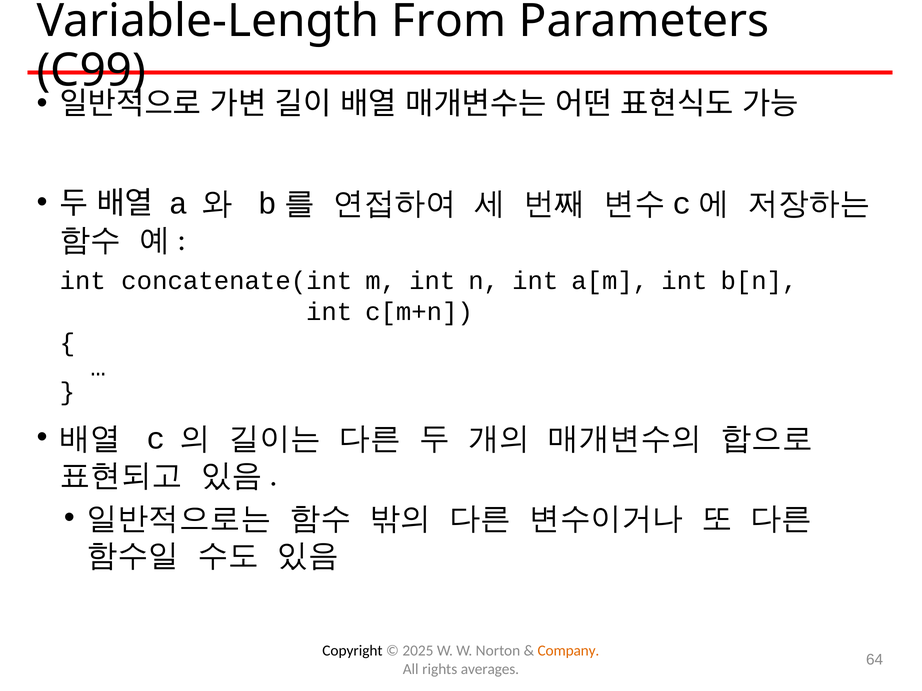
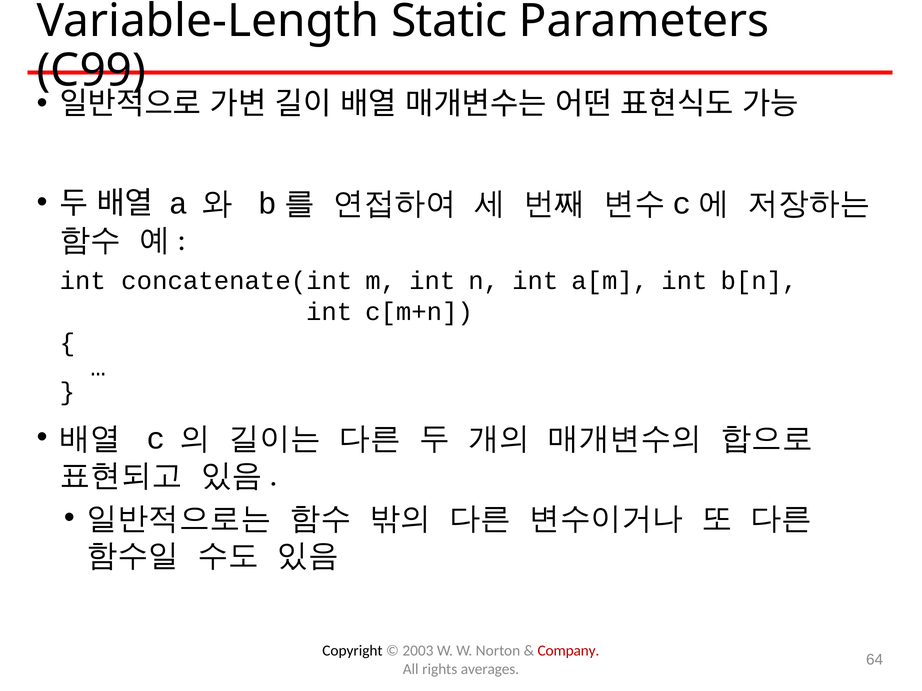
From: From -> Static
2025: 2025 -> 2003
Company colour: orange -> red
